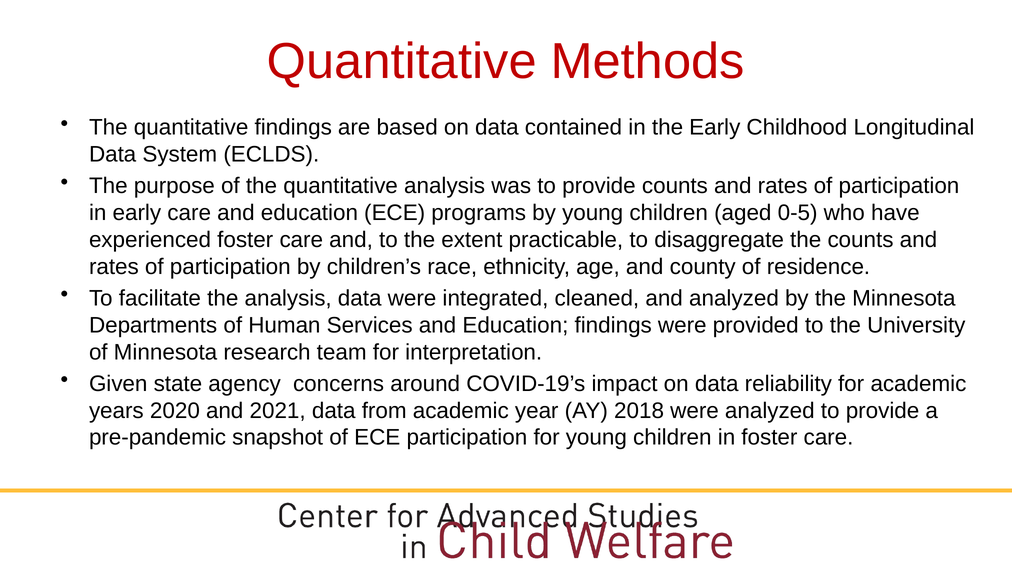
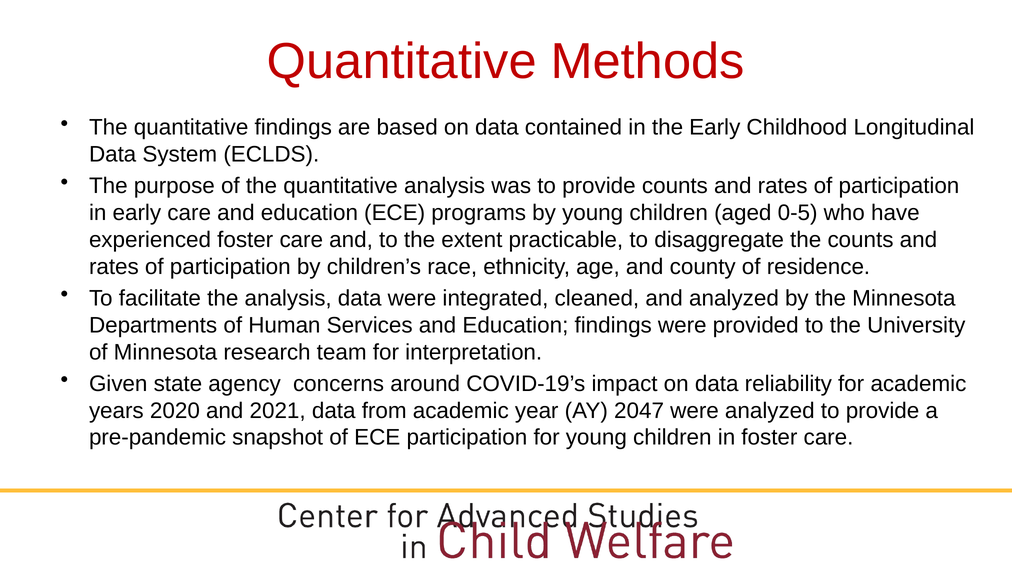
2018: 2018 -> 2047
